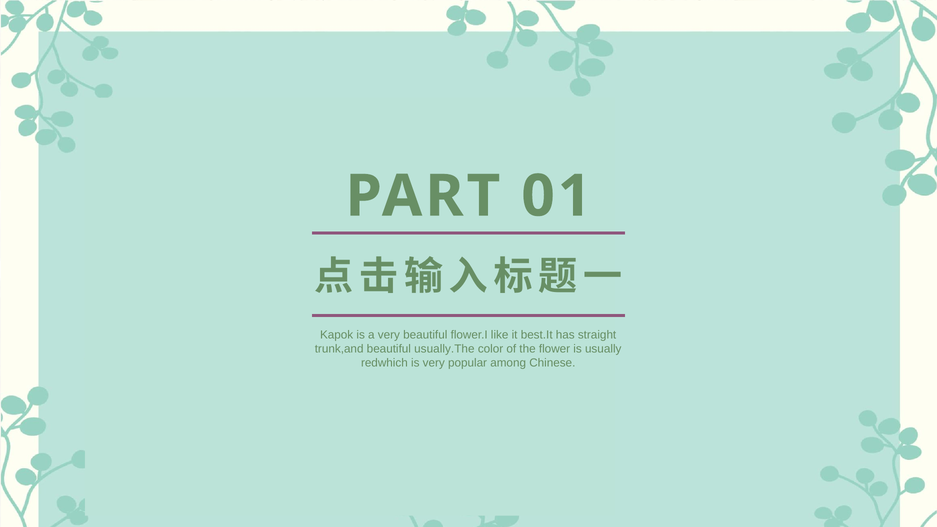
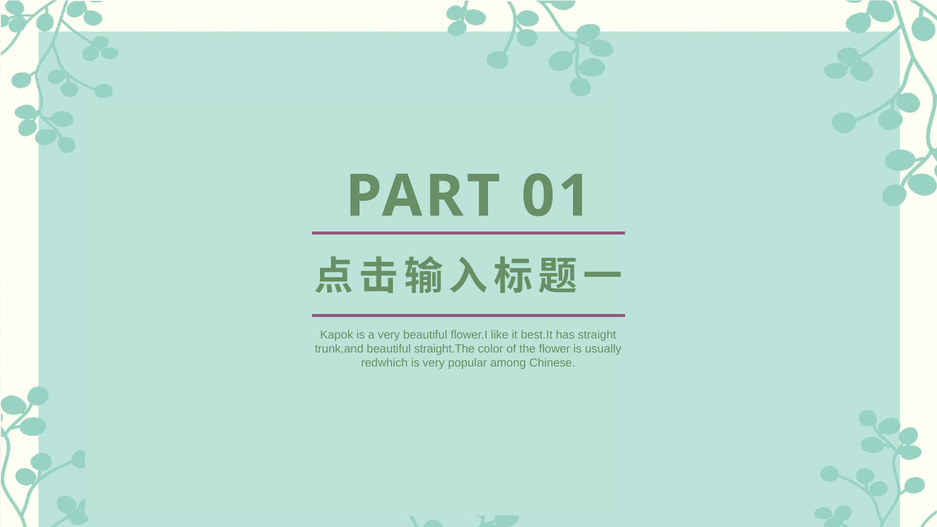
usually.The: usually.The -> straight.The
